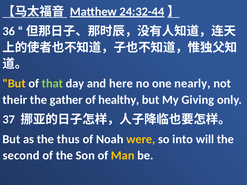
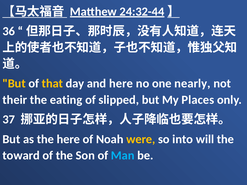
that colour: light green -> yellow
gather: gather -> eating
healthy: healthy -> slipped
Giving: Giving -> Places
the thus: thus -> here
second: second -> toward
Man colour: yellow -> light blue
